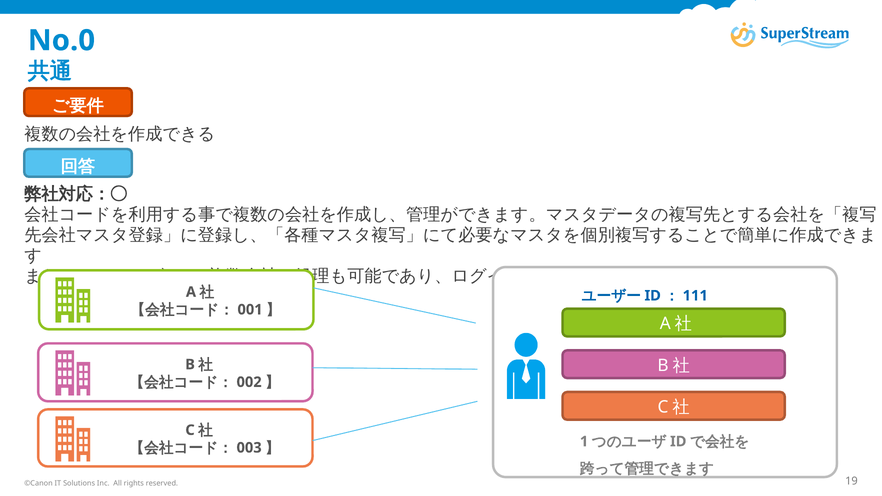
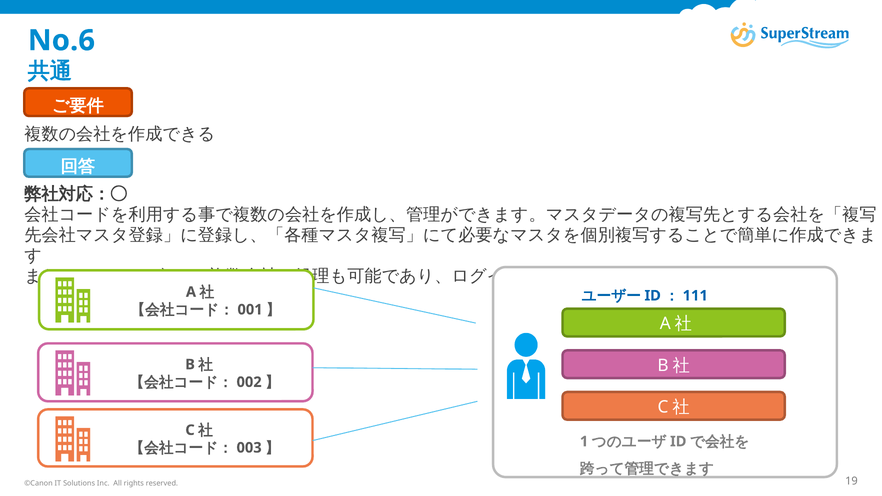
No.0: No.0 -> No.6
